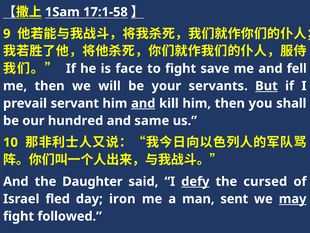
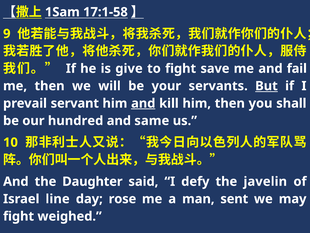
face: face -> give
fell: fell -> fail
defy underline: present -> none
cursed: cursed -> javelin
fled: fled -> line
iron: iron -> rose
may underline: present -> none
followed: followed -> weighed
